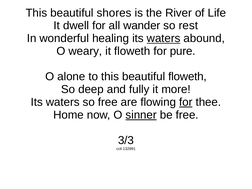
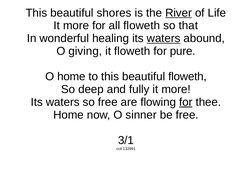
River underline: none -> present
dwell at (76, 26): dwell -> more
all wander: wander -> floweth
rest: rest -> that
weary: weary -> giving
O alone: alone -> home
sinner underline: present -> none
3/3: 3/3 -> 3/1
